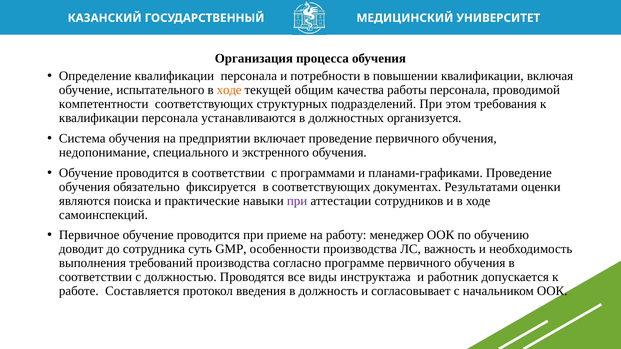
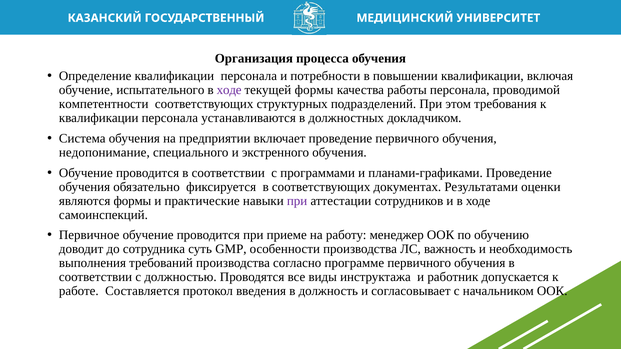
ходе at (229, 90) colour: orange -> purple
текущей общим: общим -> формы
организуется: организуется -> докладчиком
являются поиска: поиска -> формы
